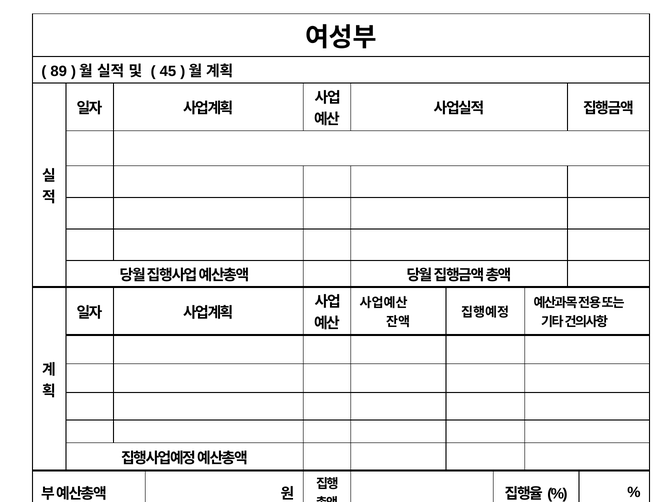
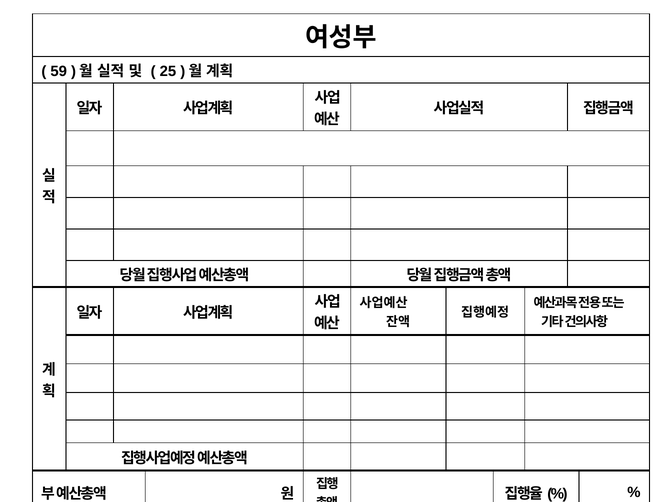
89: 89 -> 59
45: 45 -> 25
